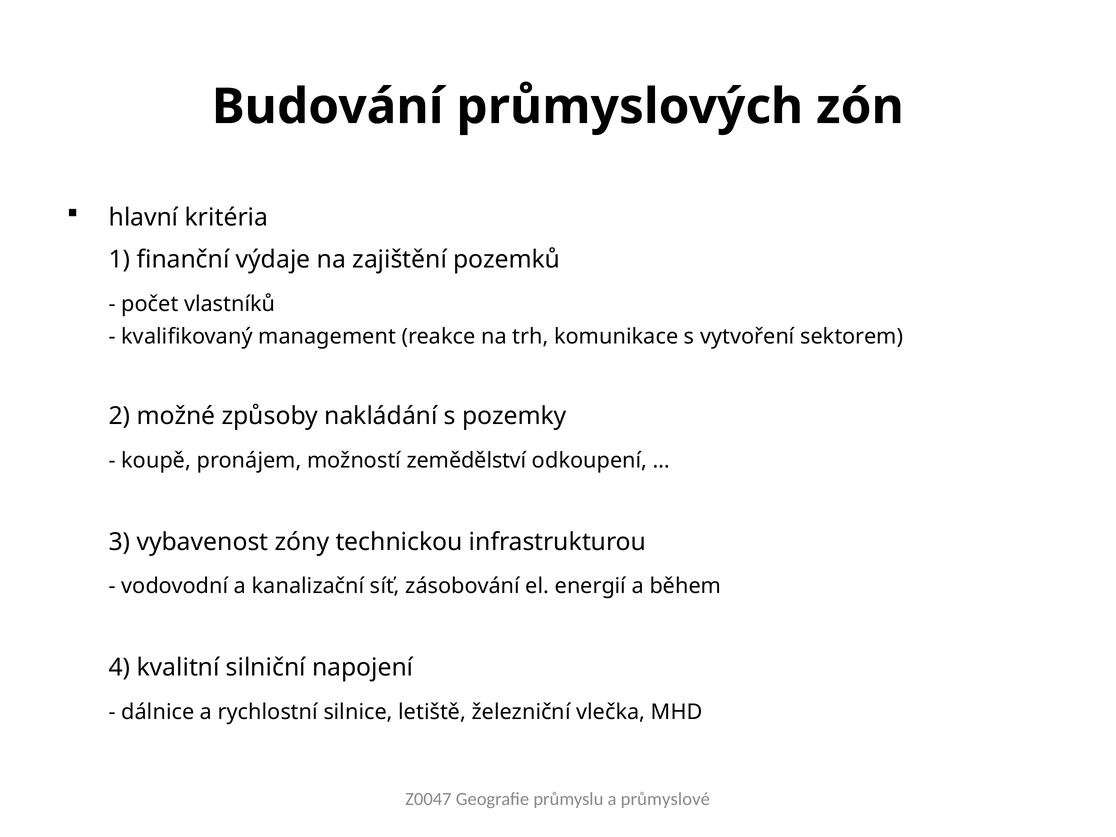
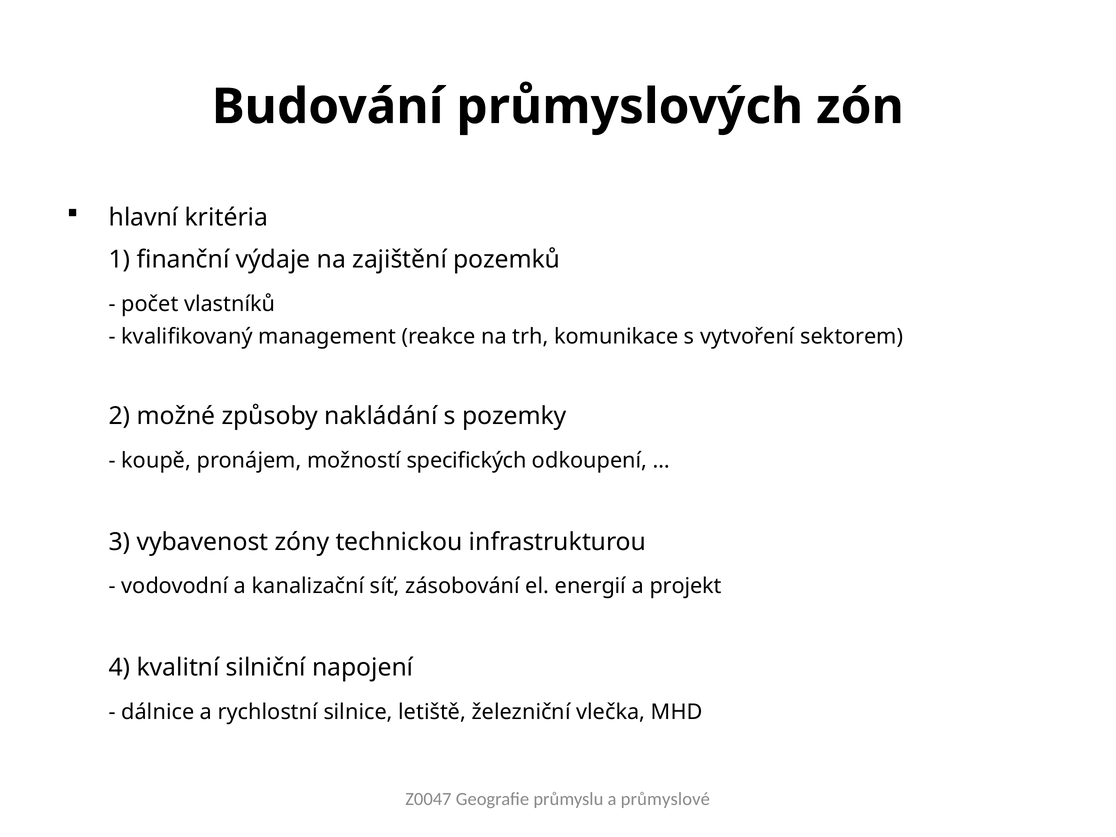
zemědělství: zemědělství -> specifických
během: během -> projekt
